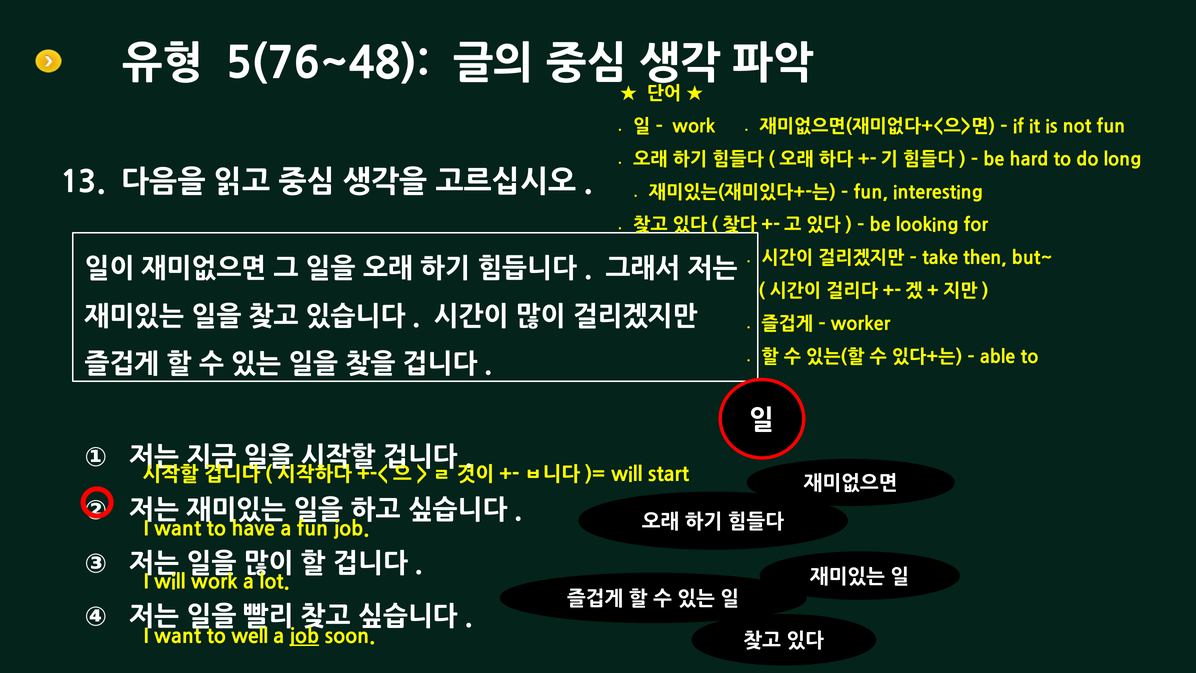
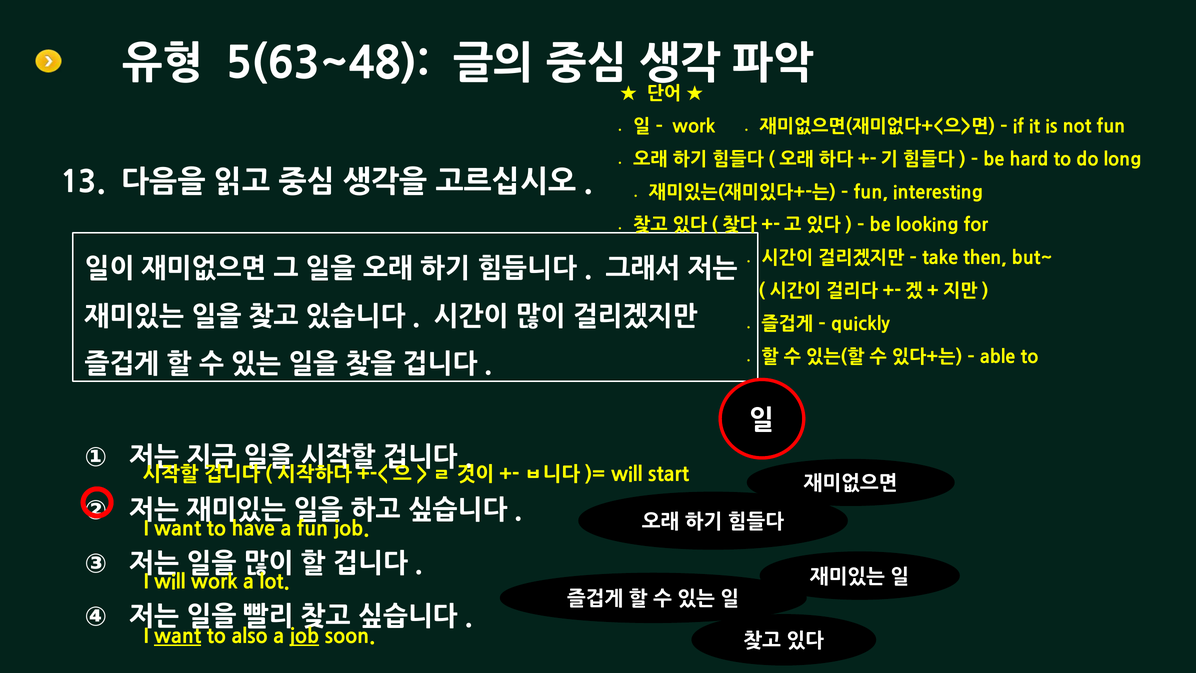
5(76~48: 5(76~48 -> 5(63~48
worker: worker -> quickly
want at (178, 636) underline: none -> present
well: well -> also
